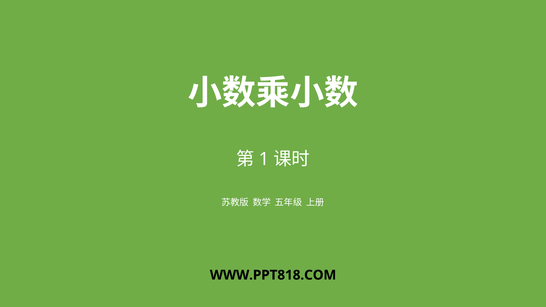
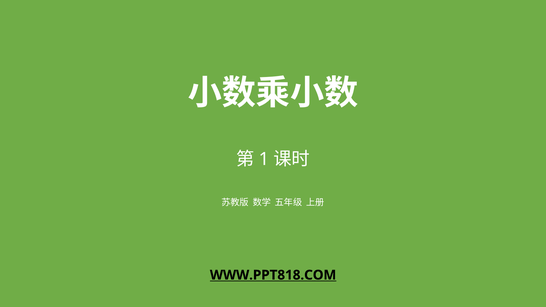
WWW.PPT818.COM underline: none -> present
